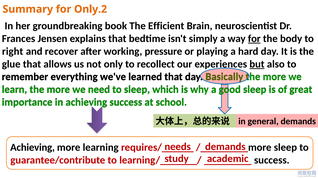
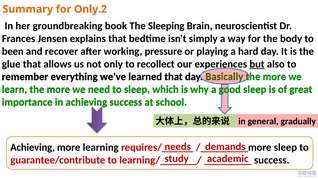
Efficient: Efficient -> Sleeping
for at (254, 39) underline: present -> none
right: right -> been
general demands: demands -> gradually
